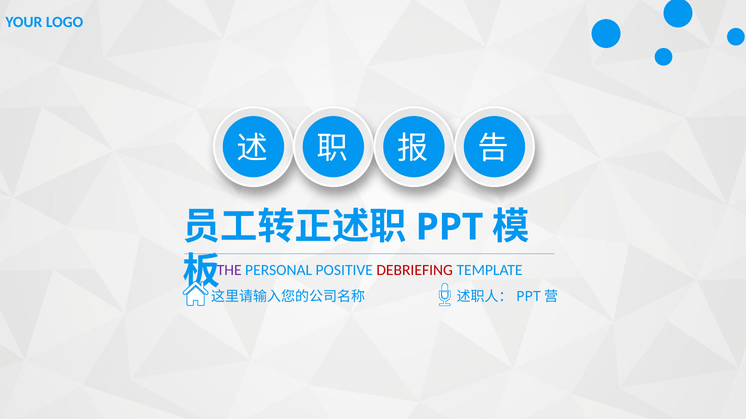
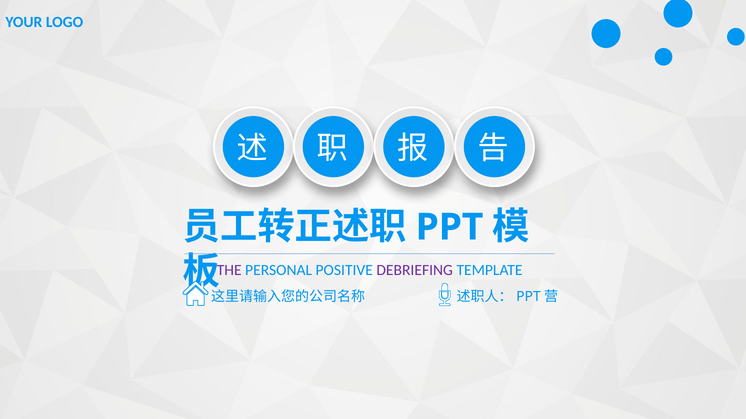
DEBRIEFING colour: red -> purple
